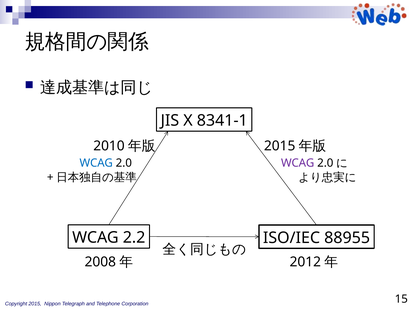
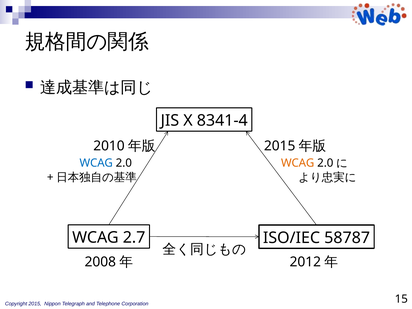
8341-1: 8341-1 -> 8341-4
WCAG at (298, 163) colour: purple -> orange
2.2: 2.2 -> 2.7
88955: 88955 -> 58787
